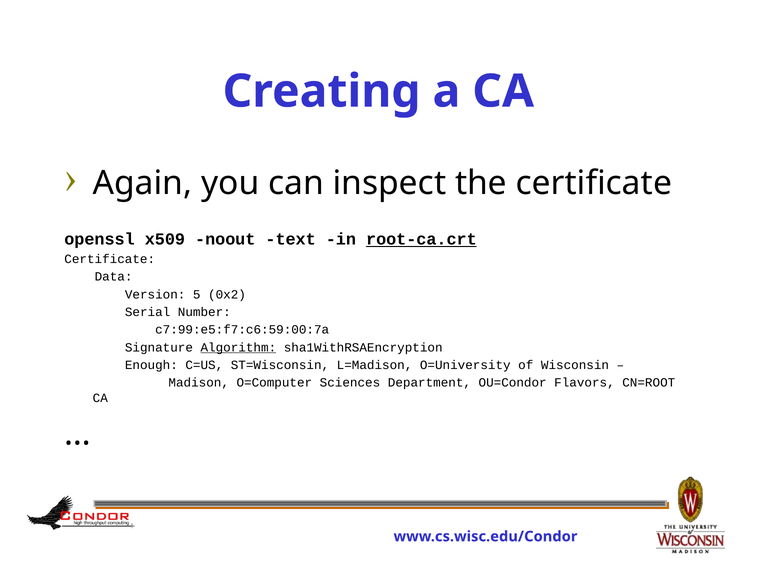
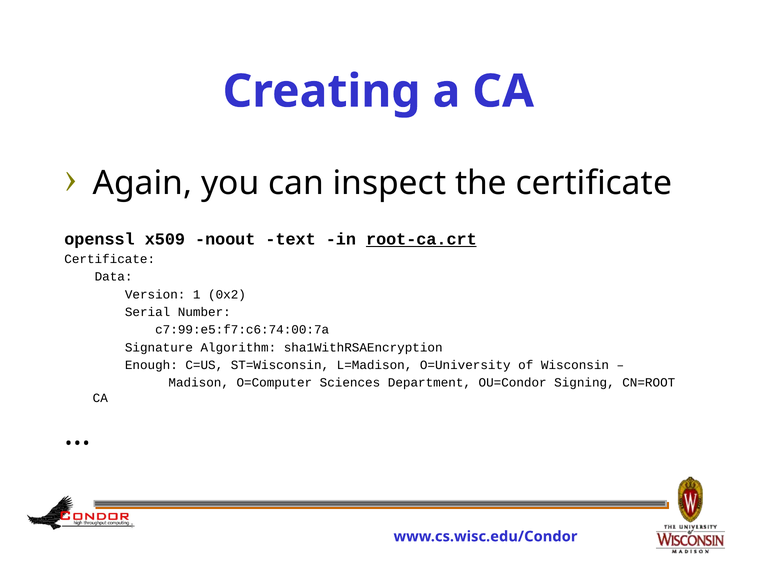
5: 5 -> 1
c7:99:e5:f7:c6:59:00:7a: c7:99:e5:f7:c6:59:00:7a -> c7:99:e5:f7:c6:74:00:7a
Algorithm underline: present -> none
Flavors: Flavors -> Signing
